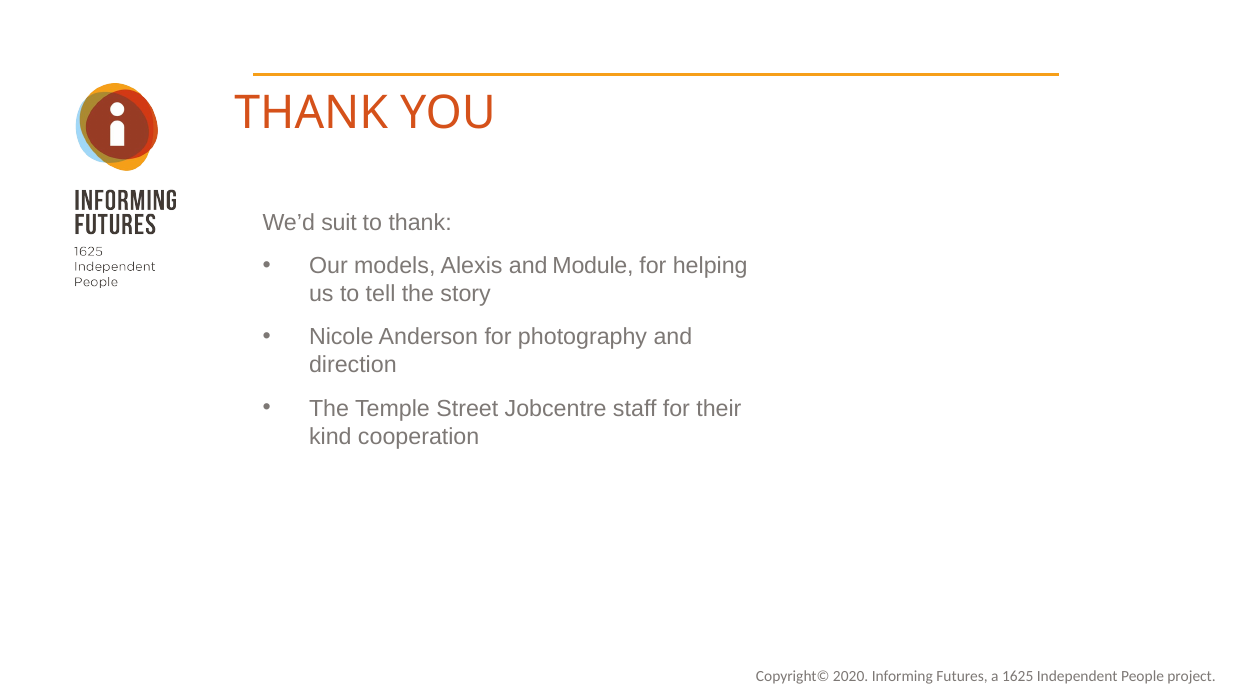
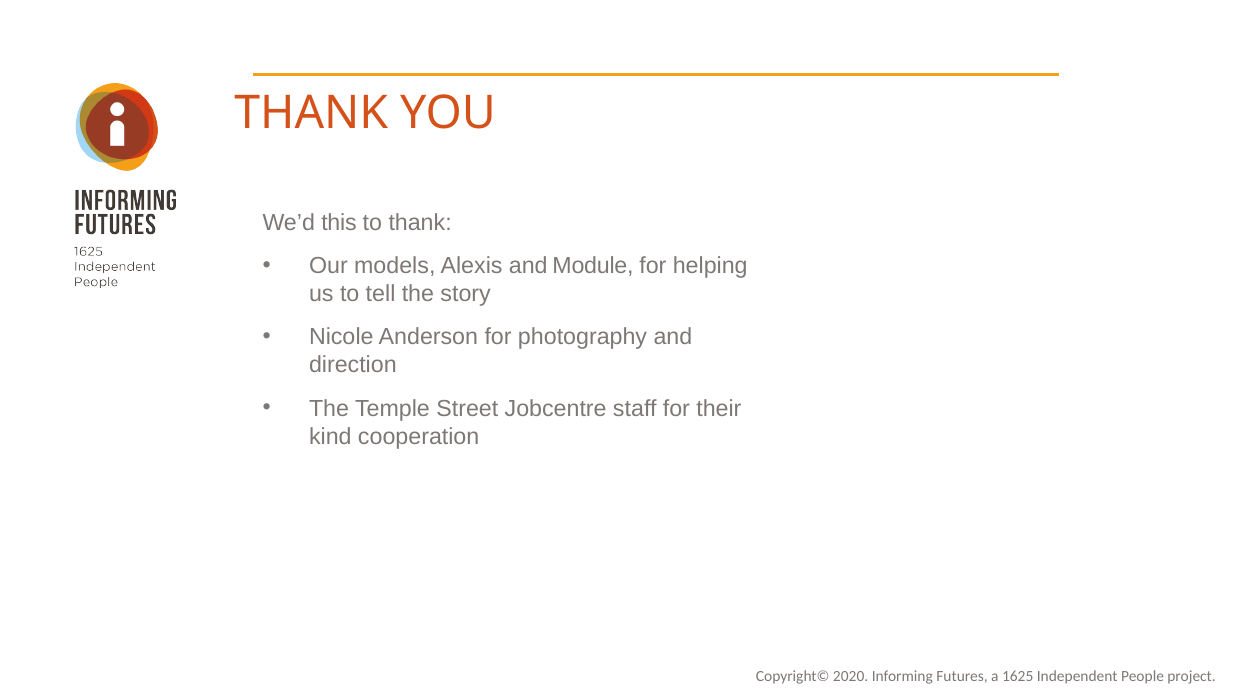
suit: suit -> this
